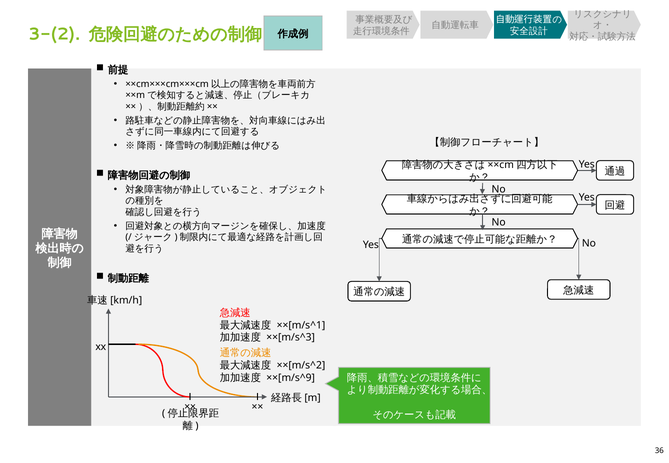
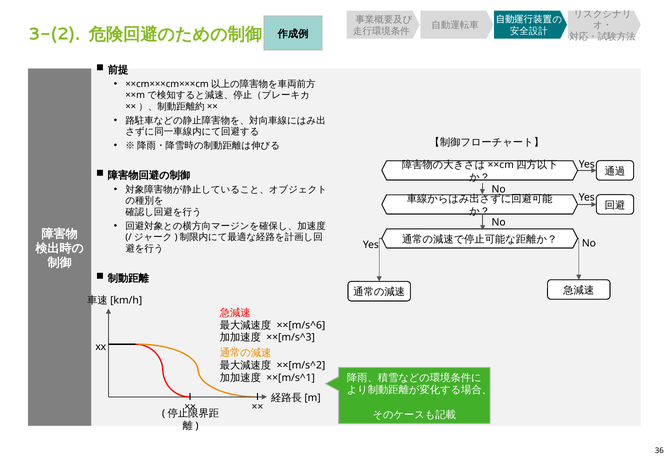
××[m/s^1: ××[m/s^1 -> ××[m/s^6
××[m/s^9: ××[m/s^9 -> ××[m/s^1
